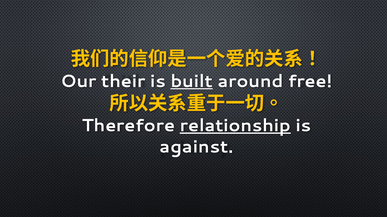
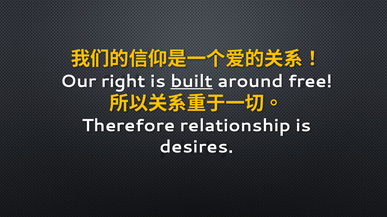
their: their -> right
relationship underline: present -> none
against: against -> desires
